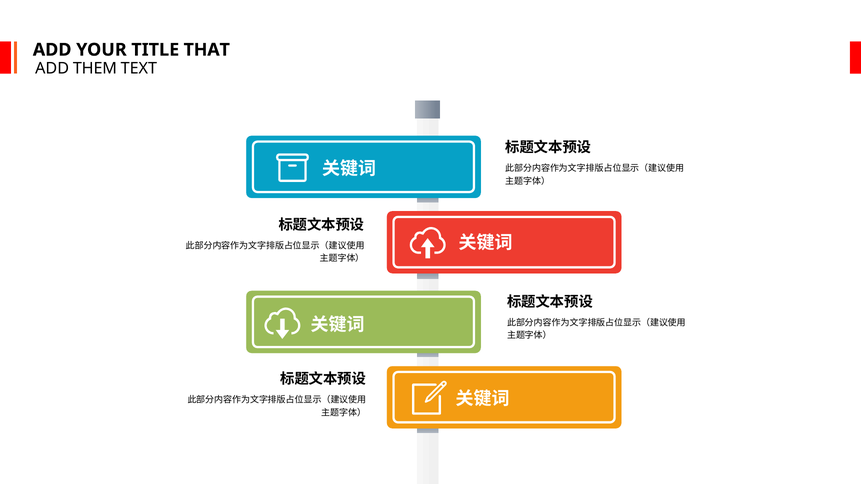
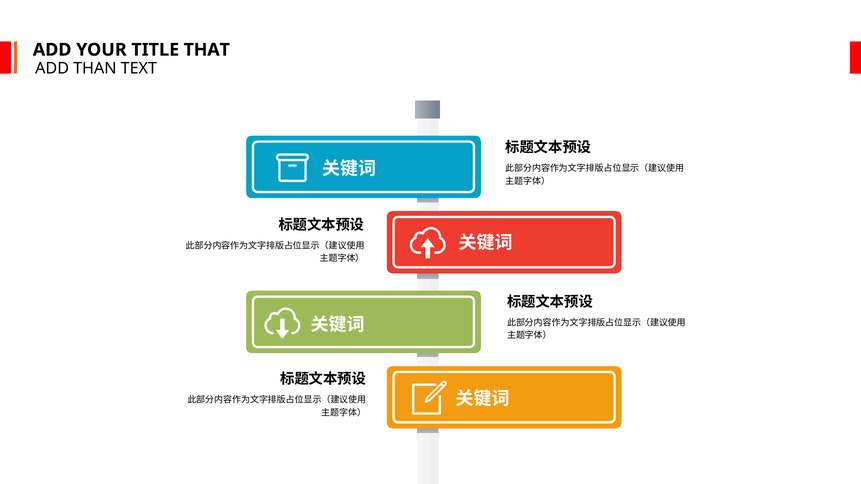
THEM: THEM -> THAN
